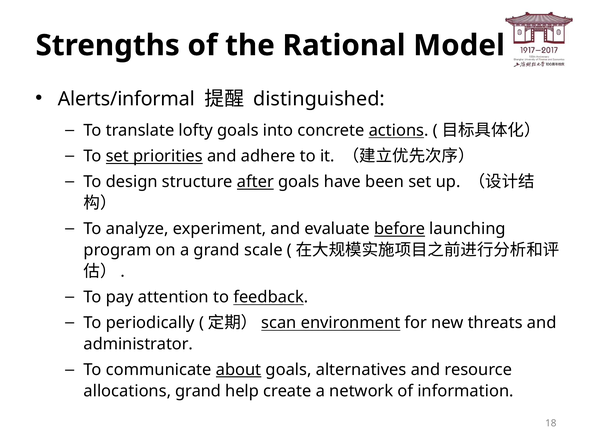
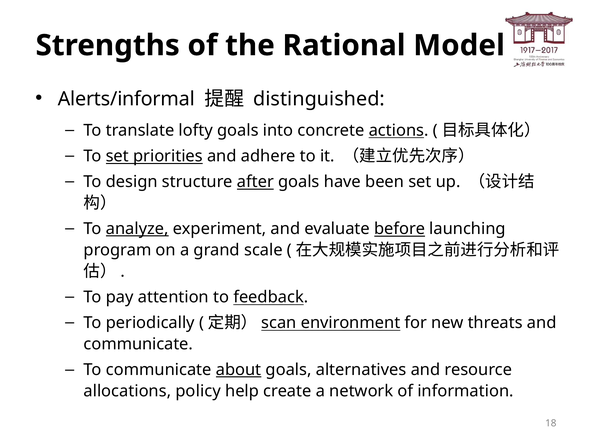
analyze underline: none -> present
administrator at (138, 344): administrator -> communicate
allocations grand: grand -> policy
